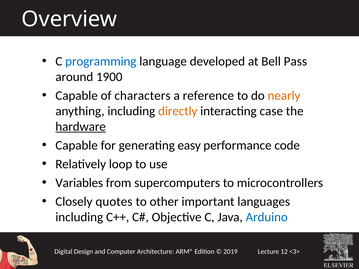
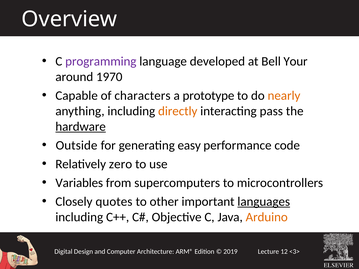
programming colour: blue -> purple
Pass: Pass -> Your
1900: 1900 -> 1970
reference: reference -> prototype
case: case -> pass
Capable at (77, 145): Capable -> Outside
loop: loop -> zero
languages underline: none -> present
Arduino colour: blue -> orange
